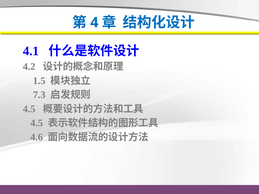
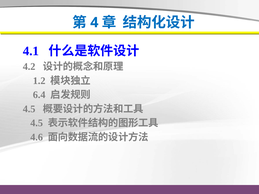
1.5: 1.5 -> 1.2
7.3: 7.3 -> 6.4
